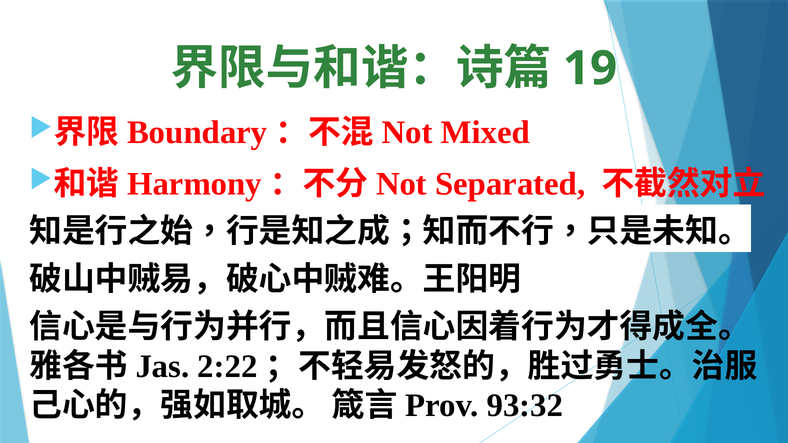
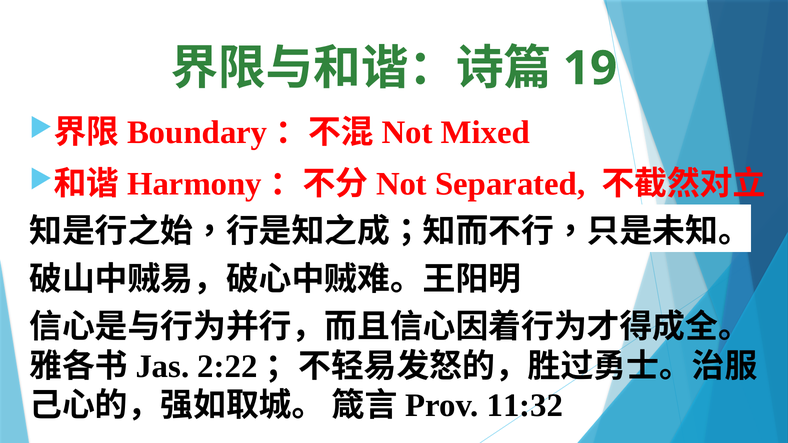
93:32: 93:32 -> 11:32
